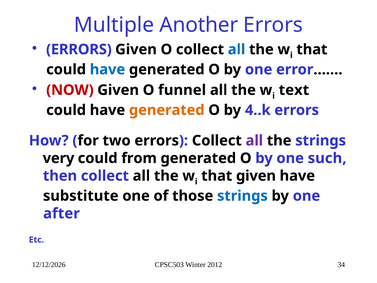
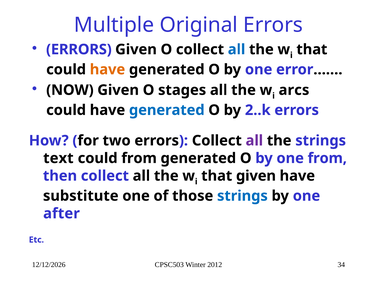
Another: Another -> Original
have at (107, 69) colour: blue -> orange
NOW colour: red -> black
funnel: funnel -> stages
text: text -> arcs
generated at (167, 110) colour: orange -> blue
4..k: 4..k -> 2..k
very: very -> text
one such: such -> from
